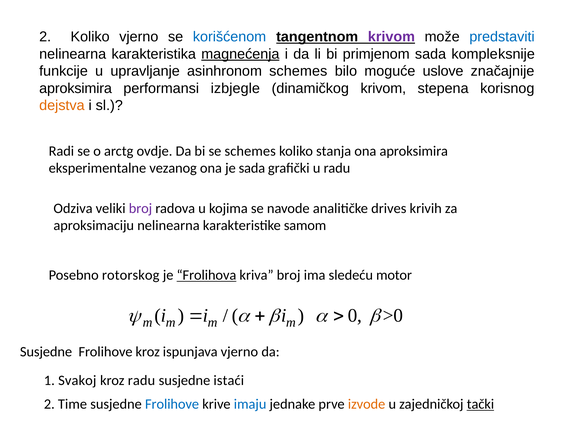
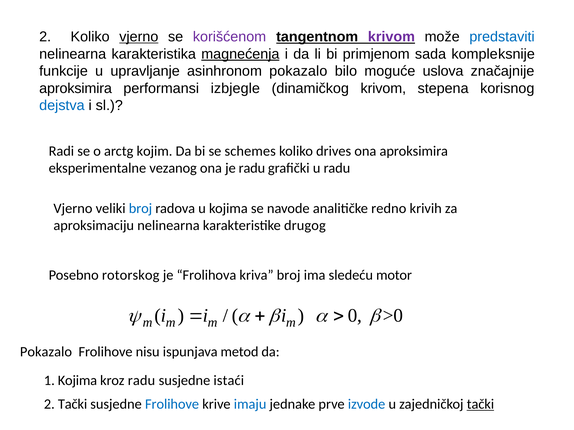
vjerno at (139, 37) underline: none -> present
korišćenom colour: blue -> purple
asinhronom schemes: schemes -> pokazalo
uslove: uslove -> uslova
dejstva colour: orange -> blue
ovdje: ovdje -> kojim
stanja: stanja -> drives
je sada: sada -> radu
Odziva at (73, 209): Odziva -> Vjerno
broj at (140, 209) colour: purple -> blue
drives: drives -> redno
samom: samom -> drugog
Frolihova underline: present -> none
Susjedne at (46, 352): Susjedne -> Pokazalo
Frolihove kroz: kroz -> nisu
ispunjava vjerno: vjerno -> metod
1 Svakoj: Svakoj -> Kojima
2 Time: Time -> Tački
izvode colour: orange -> blue
